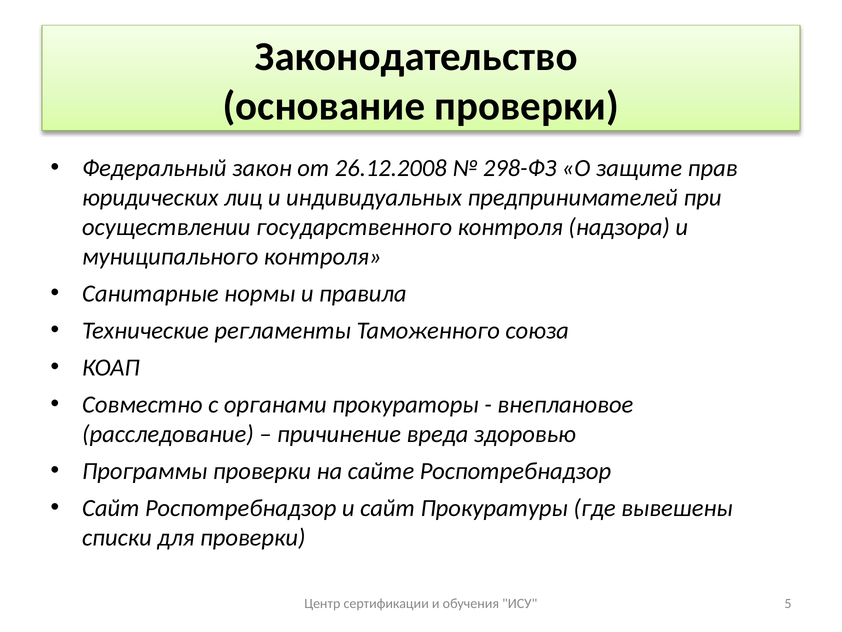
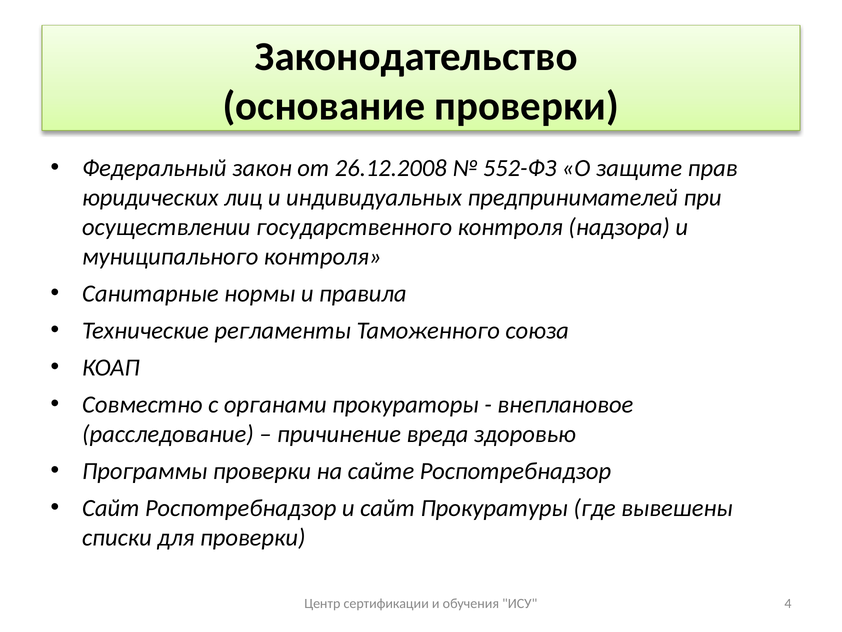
298-ФЗ: 298-ФЗ -> 552-ФЗ
5: 5 -> 4
